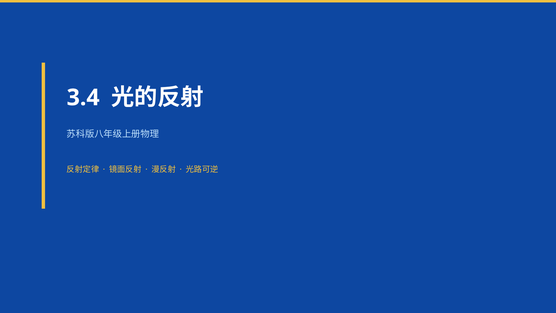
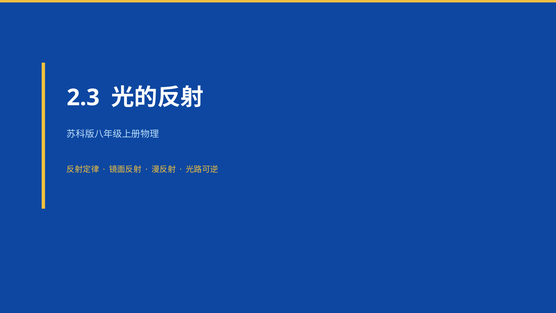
3.4: 3.4 -> 2.3
